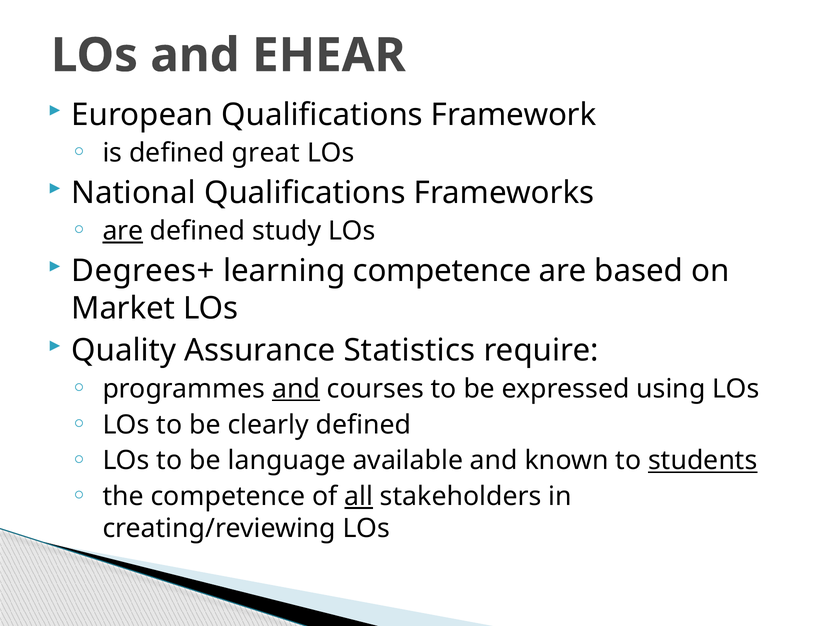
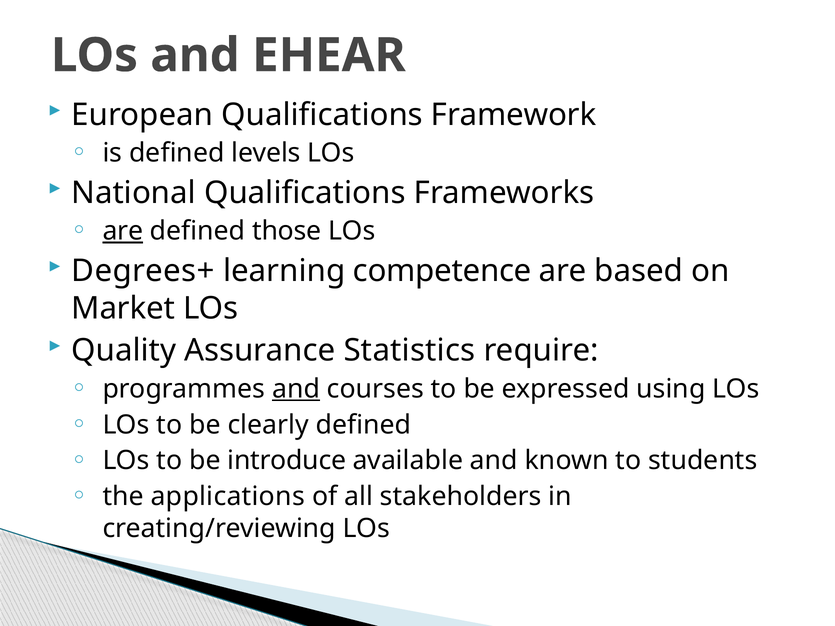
great: great -> levels
study: study -> those
language: language -> introduce
students underline: present -> none
the competence: competence -> applications
all underline: present -> none
